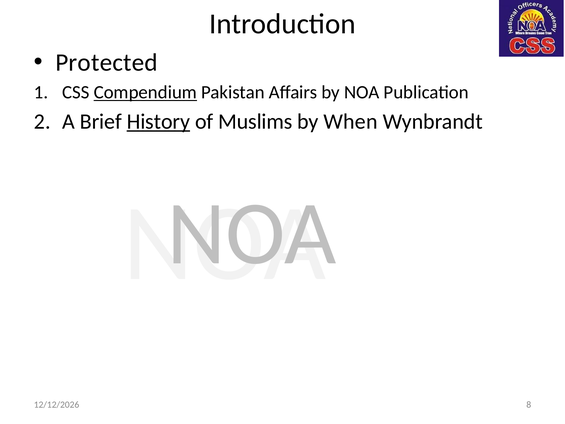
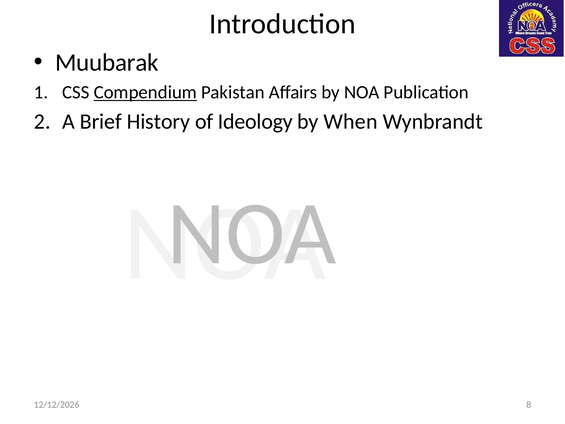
Protected: Protected -> Muubarak
History underline: present -> none
Muslims: Muslims -> Ideology
